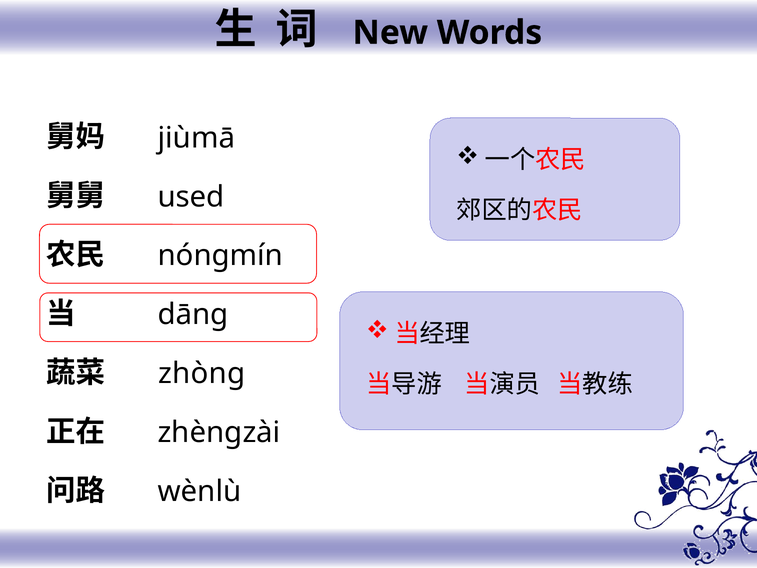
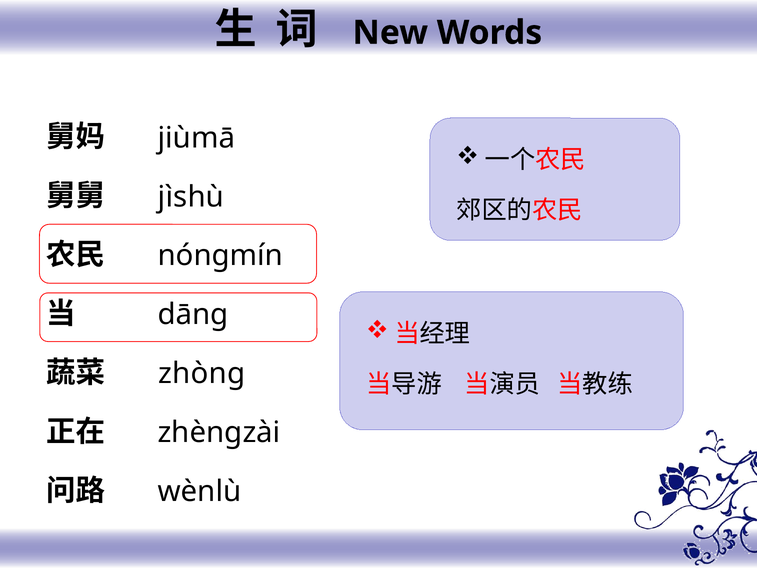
used: used -> jìshù
